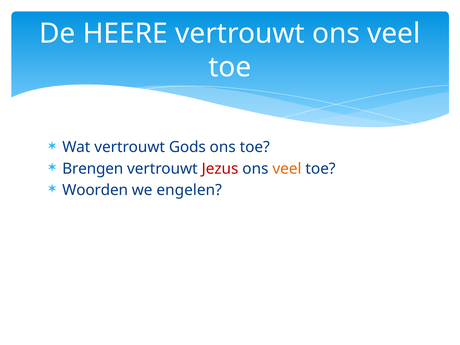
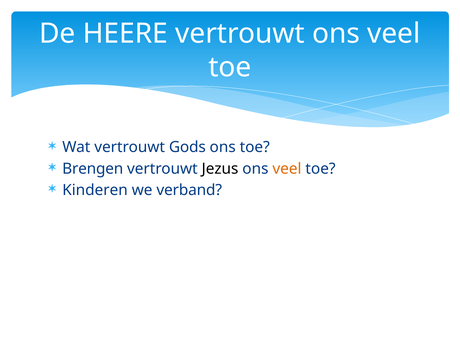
Jezus colour: red -> black
Woorden: Woorden -> Kinderen
engelen: engelen -> verband
